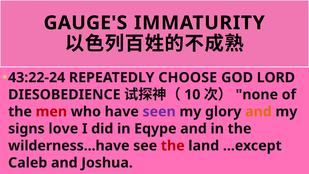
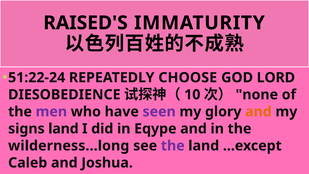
GAUGE'S: GAUGE'S -> RAISED'S
43:22-24: 43:22-24 -> 51:22-24
men colour: red -> purple
signs love: love -> land
wilderness...have: wilderness...have -> wilderness...long
the at (173, 146) colour: red -> purple
